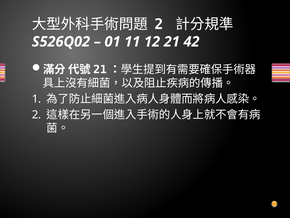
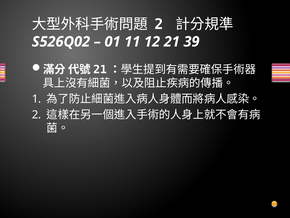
42: 42 -> 39
